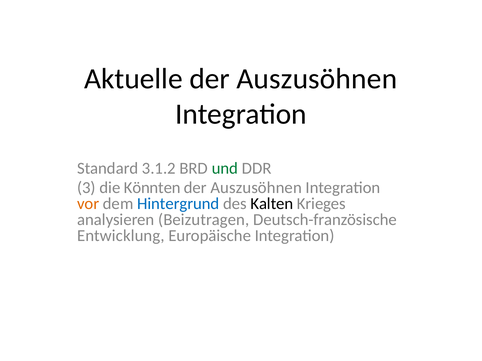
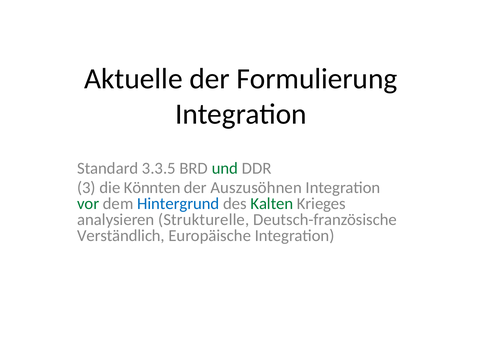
Auszusöhnen at (317, 79): Auszusöhnen -> Formulierung
3.1.2: 3.1.2 -> 3.3.5
vor colour: orange -> green
Kalten colour: black -> green
Beizutragen: Beizutragen -> Strukturelle
Entwicklung: Entwicklung -> Verständlich
